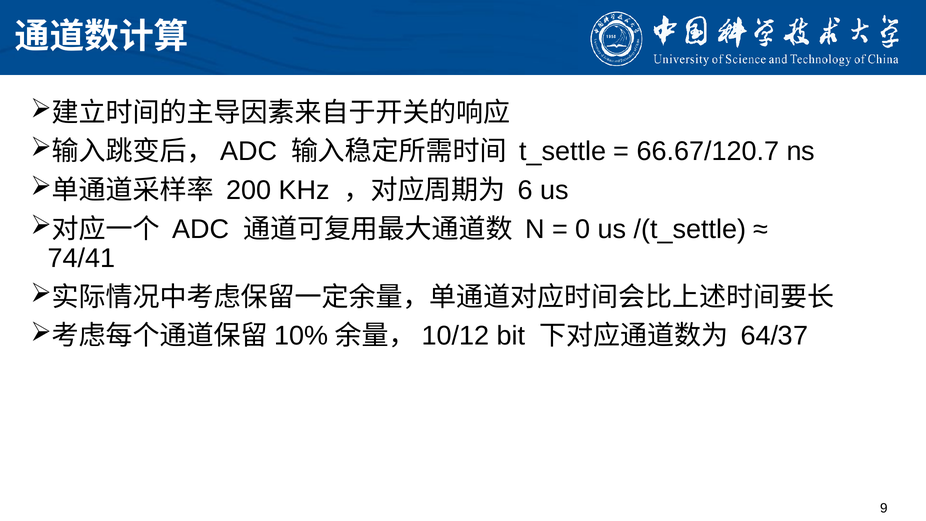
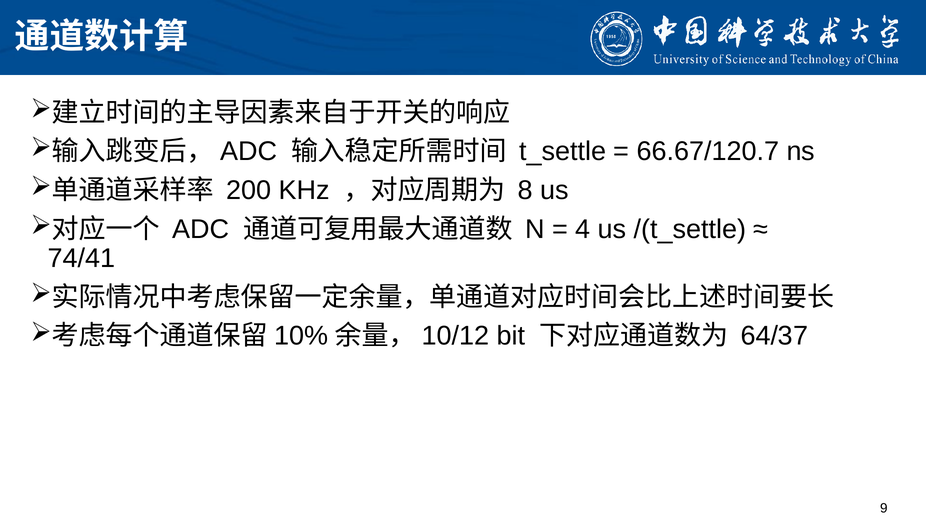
6: 6 -> 8
0: 0 -> 4
